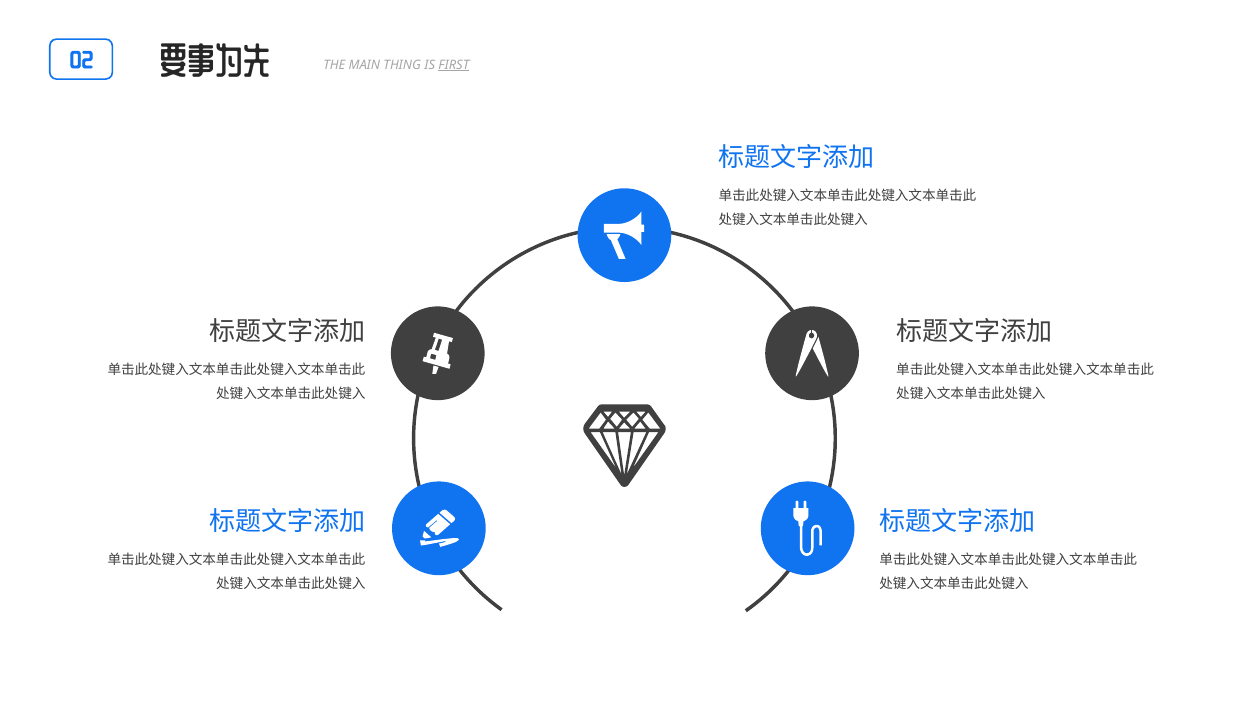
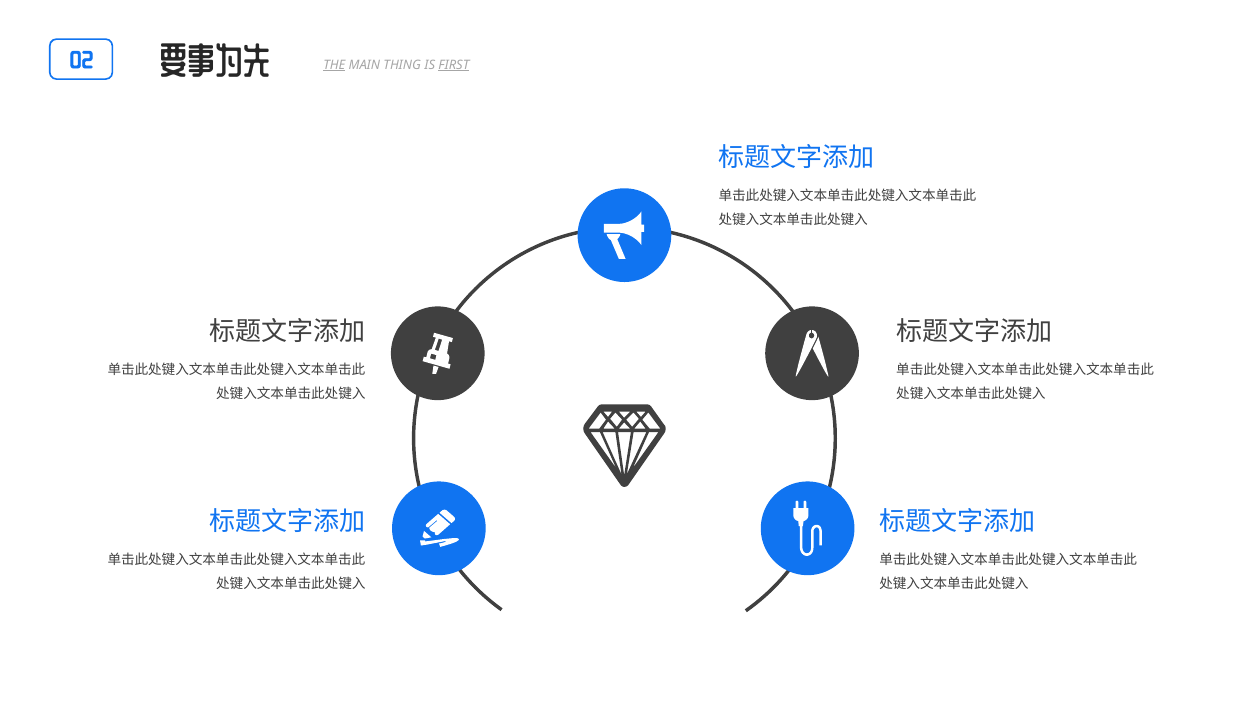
THE underline: none -> present
